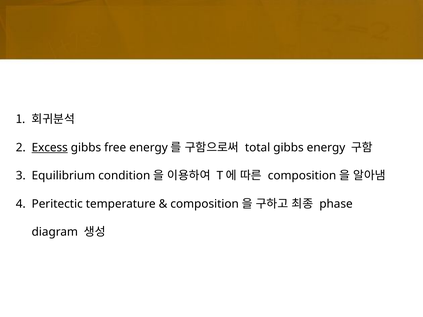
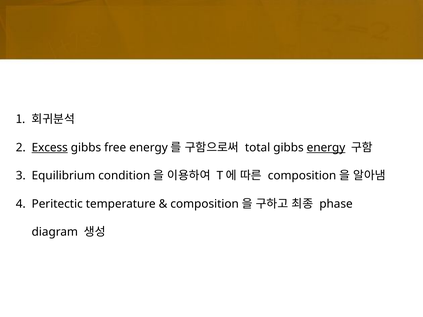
energy at (326, 148) underline: none -> present
